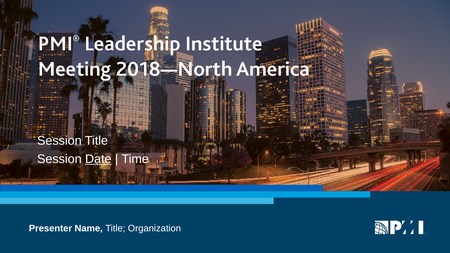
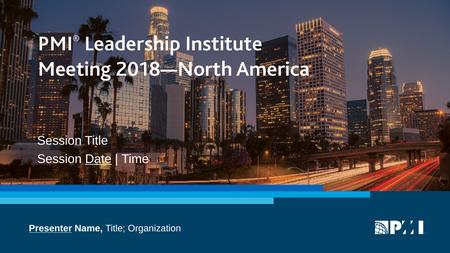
Presenter underline: none -> present
